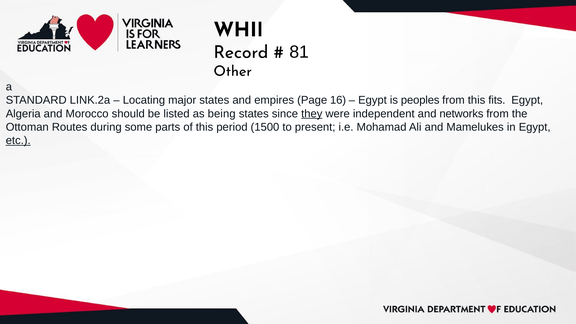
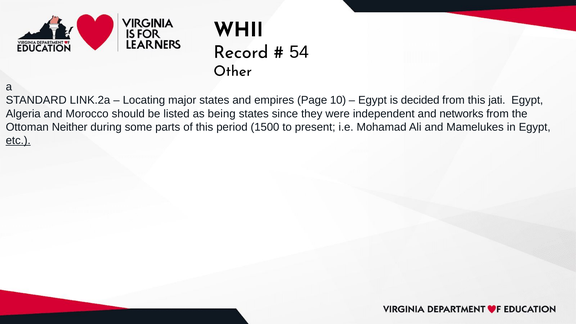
81: 81 -> 54
16: 16 -> 10
peoples: peoples -> decided
fits: fits -> jati
they underline: present -> none
Routes: Routes -> Neither
